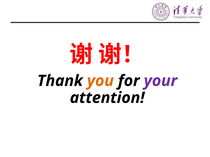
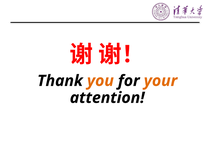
your colour: purple -> orange
